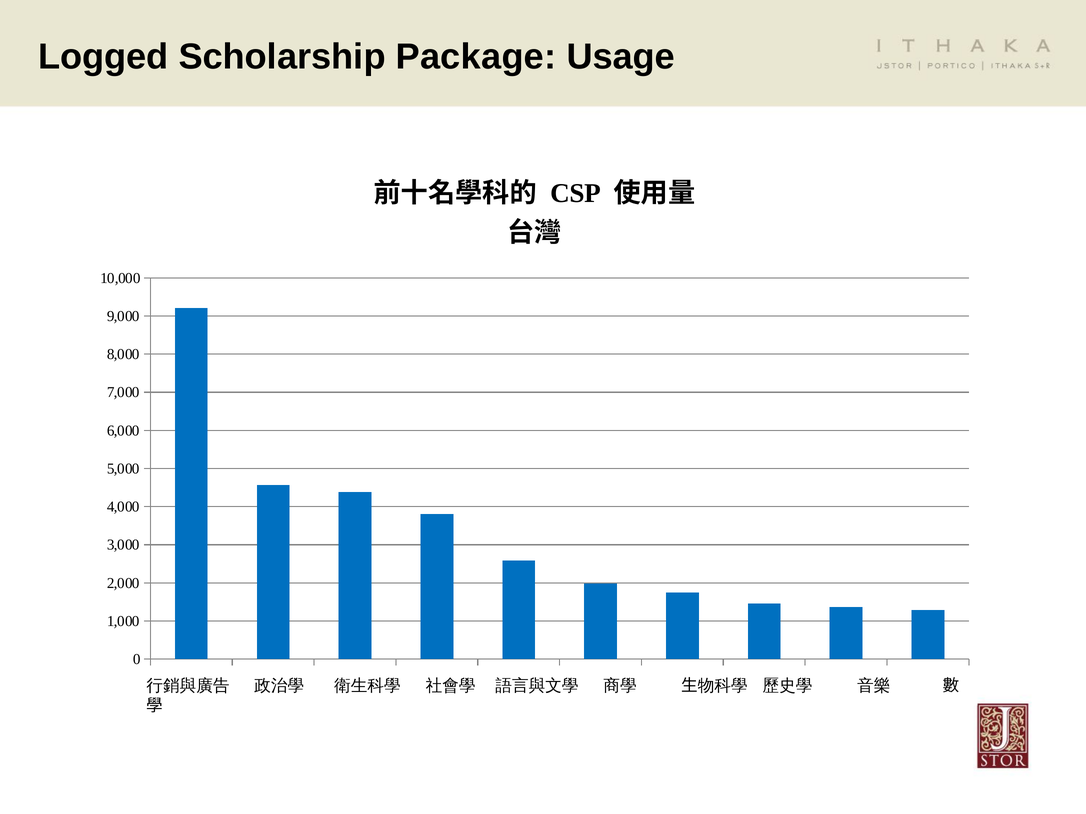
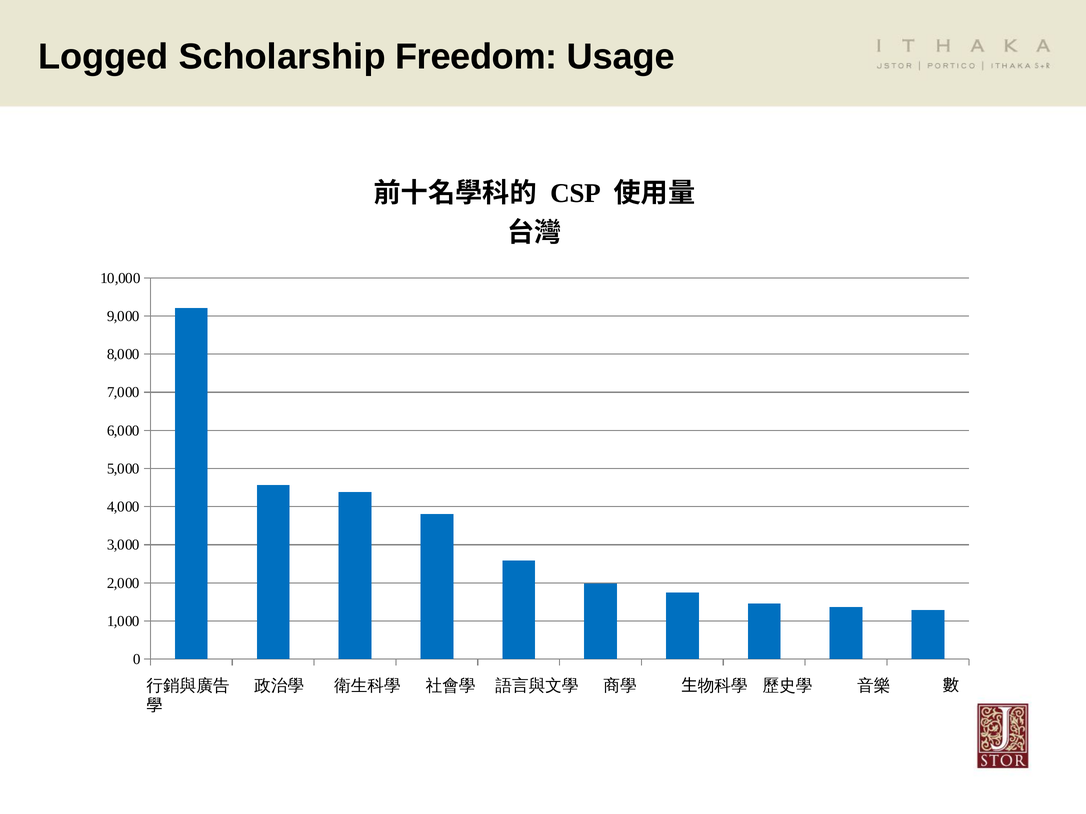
Package: Package -> Freedom
